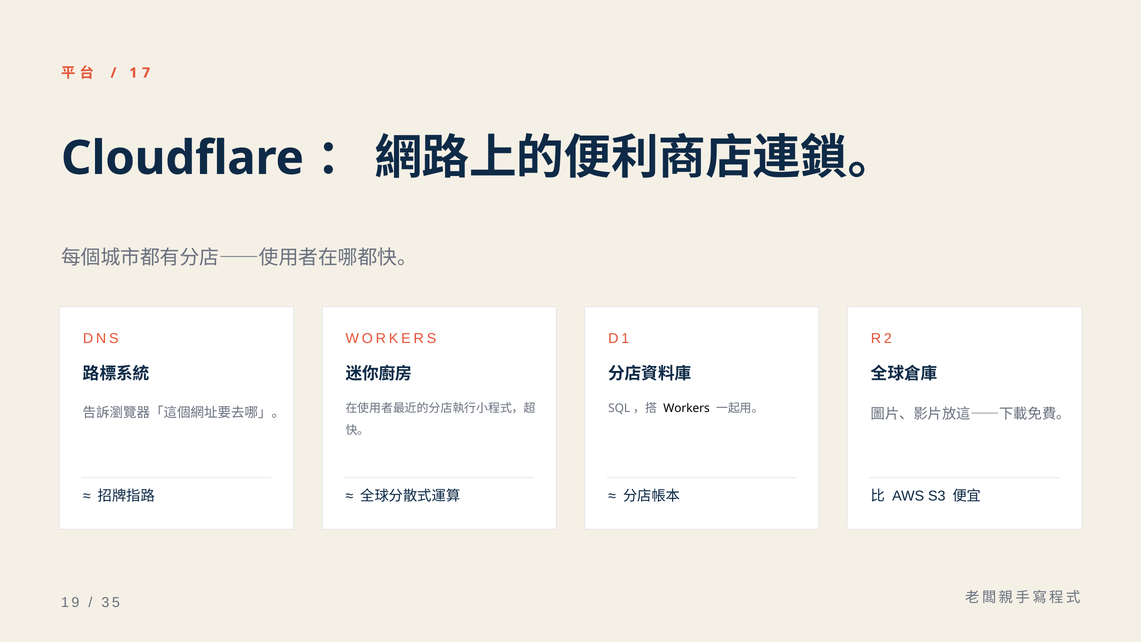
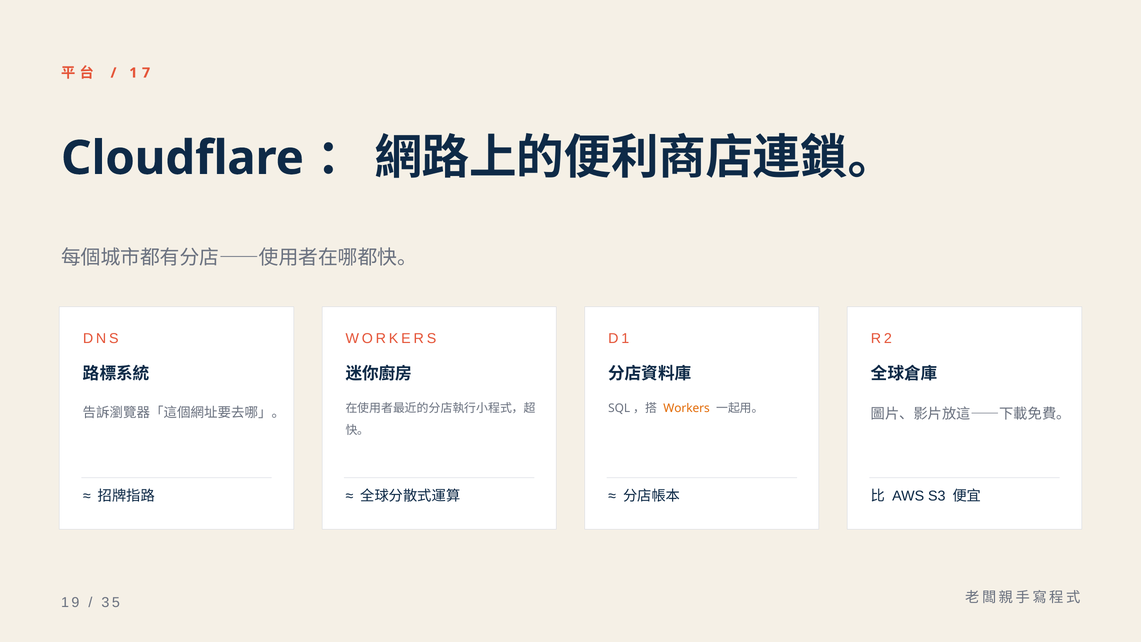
Workers at (687, 408) colour: black -> orange
